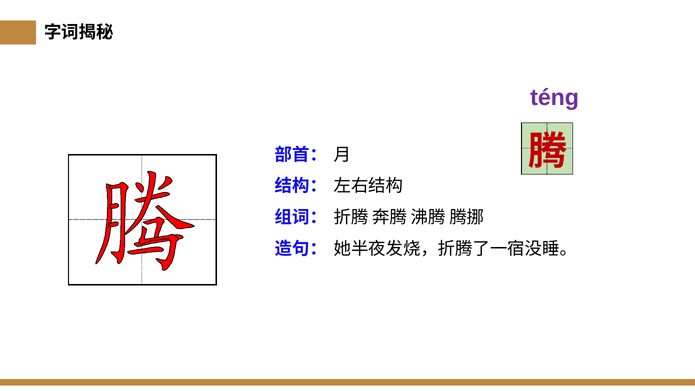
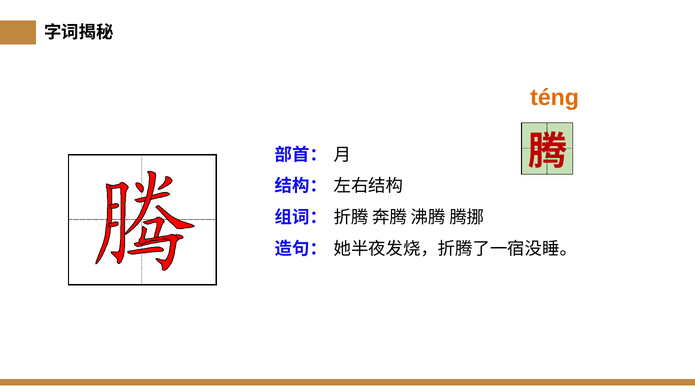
téng colour: purple -> orange
